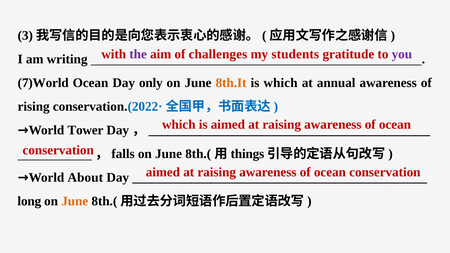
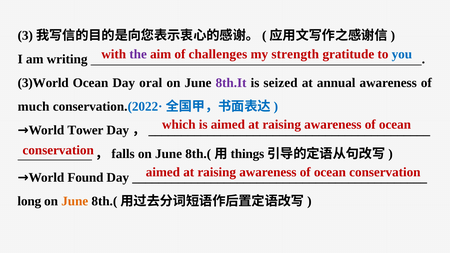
students: students -> strength
you colour: purple -> blue
7)World: 7)World -> 3)World
only: only -> oral
8th.It colour: orange -> purple
is which: which -> seized
rising: rising -> much
About: About -> Found
